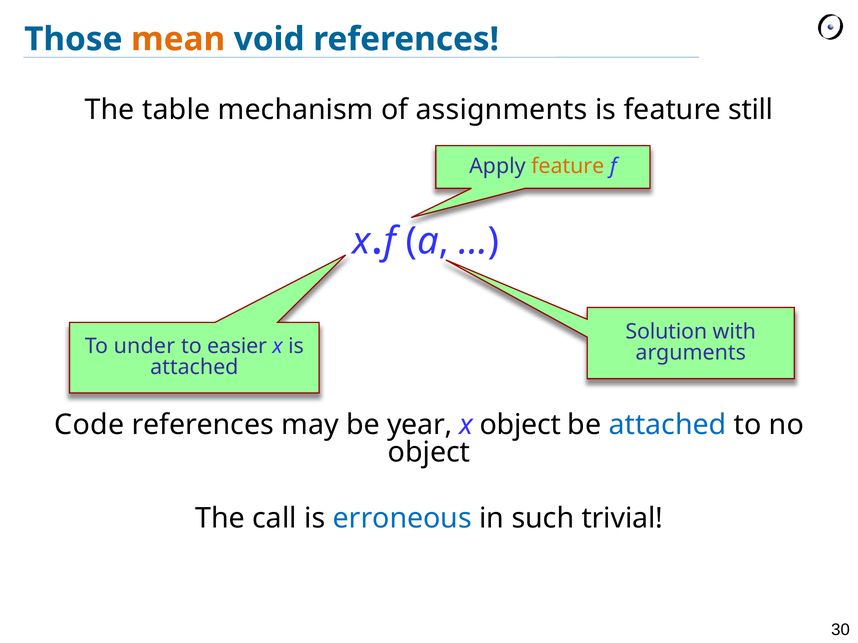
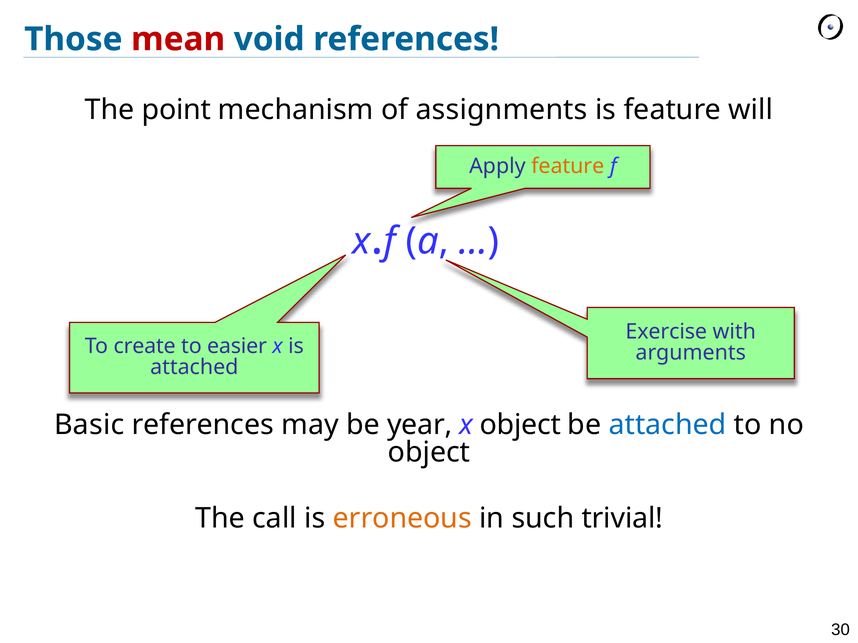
mean colour: orange -> red
table: table -> point
still: still -> will
Solution: Solution -> Exercise
under: under -> create
Code: Code -> Basic
erroneous colour: blue -> orange
